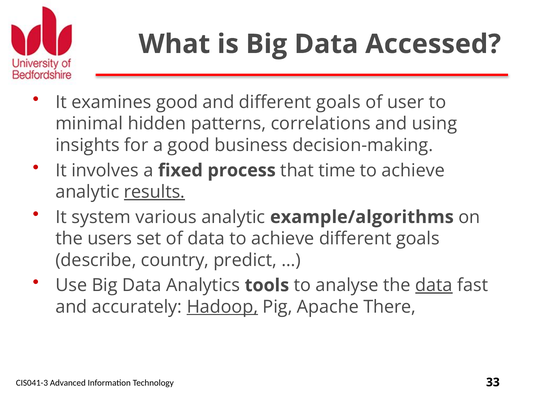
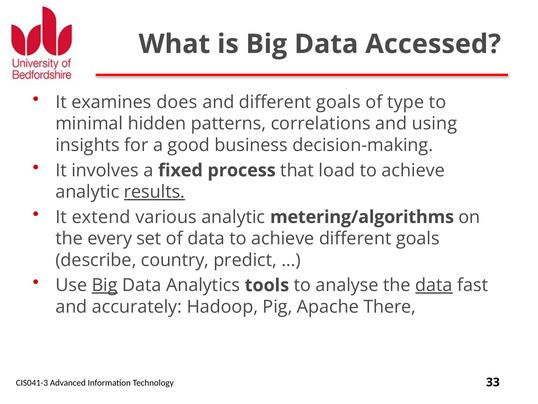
examines good: good -> does
user: user -> type
time: time -> load
system: system -> extend
example/algorithms: example/algorithms -> metering/algorithms
users: users -> every
Big at (105, 285) underline: none -> present
Hadoop underline: present -> none
